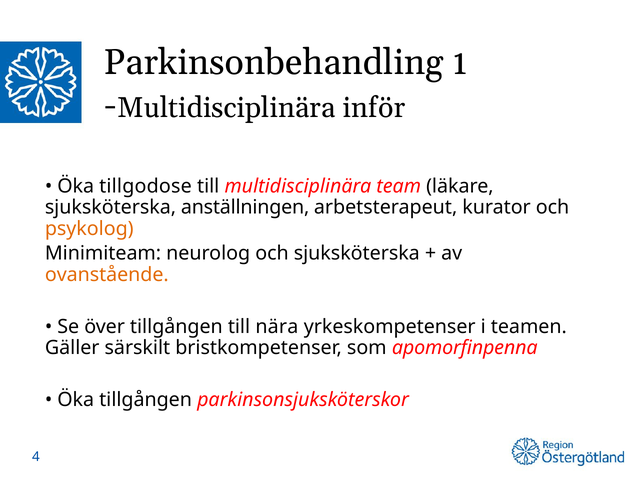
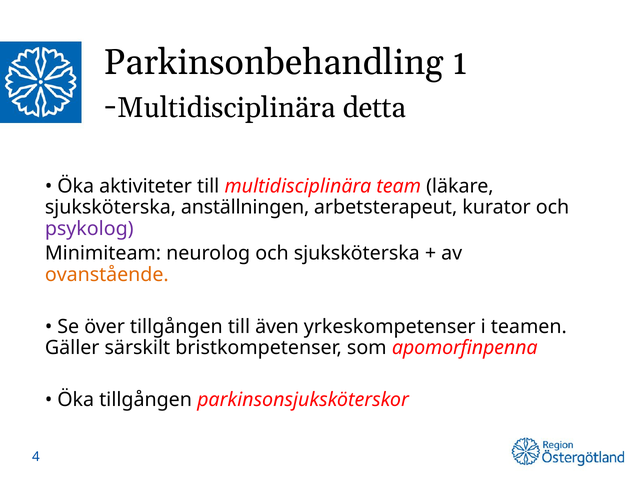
inför: inför -> detta
tillgodose: tillgodose -> aktiviteter
psykolog colour: orange -> purple
nära: nära -> även
